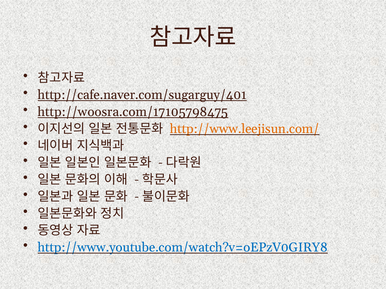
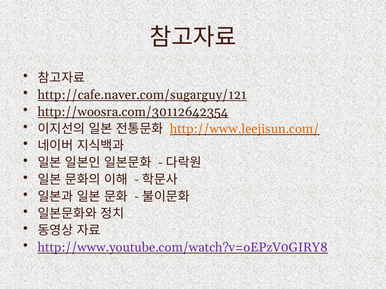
http://cafe.naver.com/sugarguy/401: http://cafe.naver.com/sugarguy/401 -> http://cafe.naver.com/sugarguy/121
http://woosra.com/17105798475: http://woosra.com/17105798475 -> http://woosra.com/30112642354
http://www.youtube.com/watch?v=oEPzV0GIRY8 colour: blue -> purple
